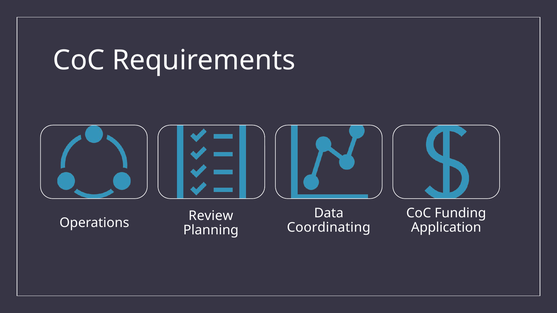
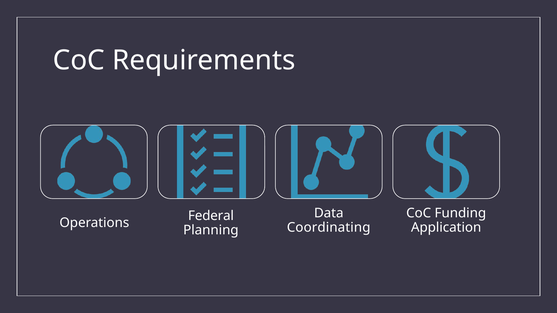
Review: Review -> Federal
